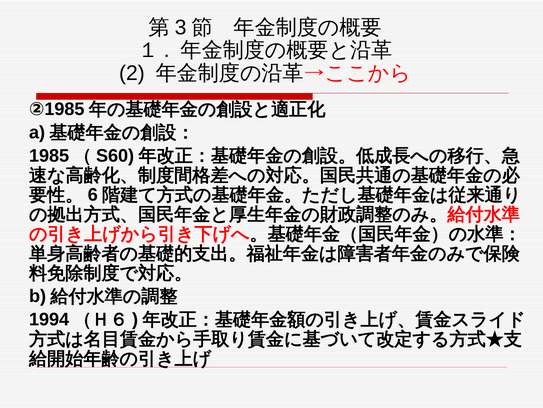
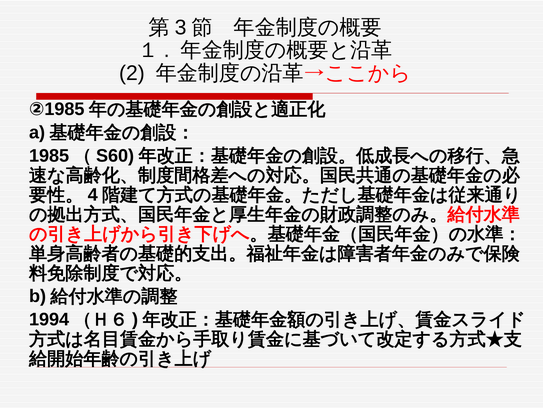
6: 6 -> 4
